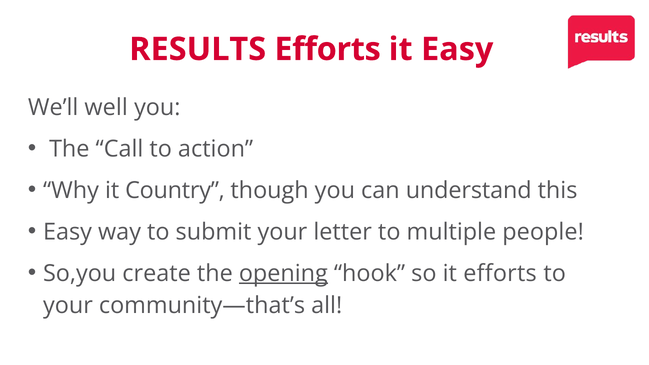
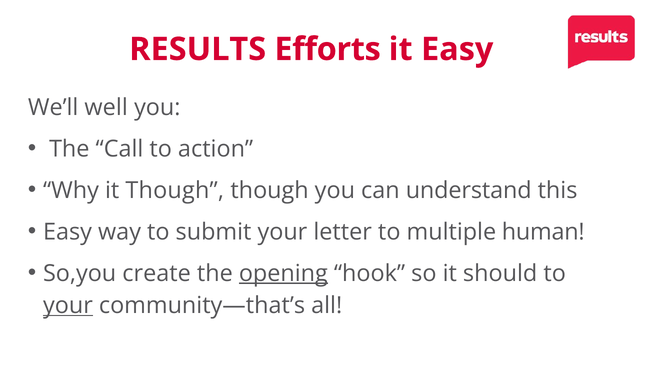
it Country: Country -> Though
people: people -> human
it efforts: efforts -> should
your at (68, 305) underline: none -> present
